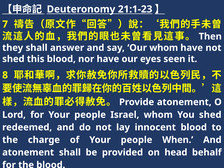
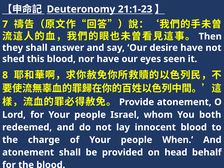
Our whom: whom -> desire
You shed: shed -> both
